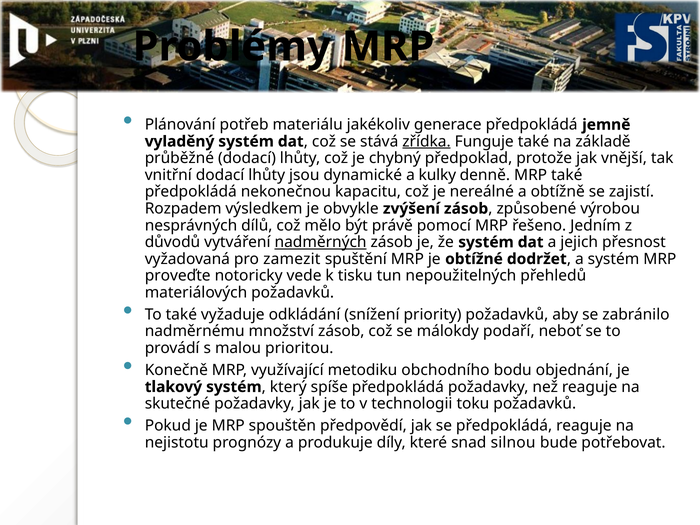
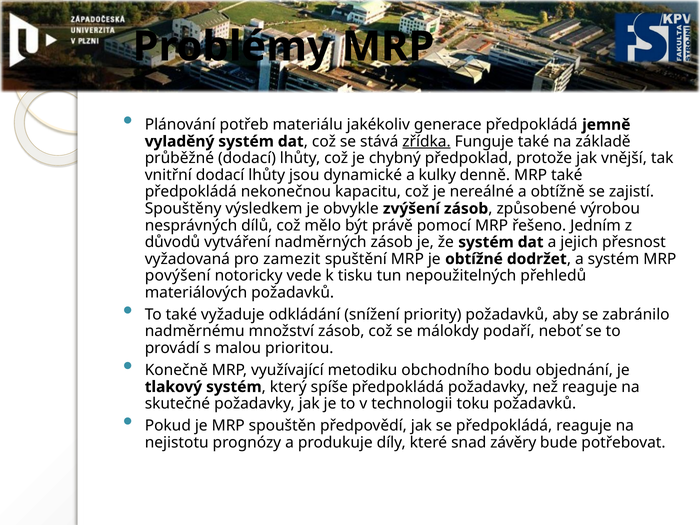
Rozpadem: Rozpadem -> Spouštěny
nadměrných underline: present -> none
proveďte: proveďte -> povýšení
silnou: silnou -> závěry
